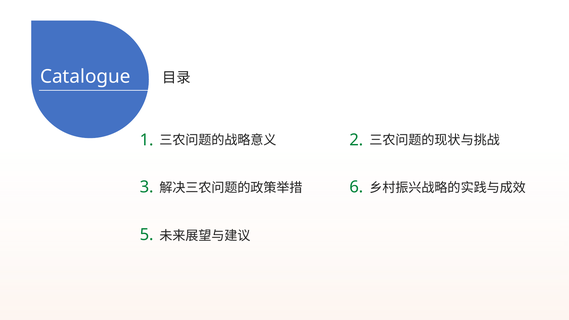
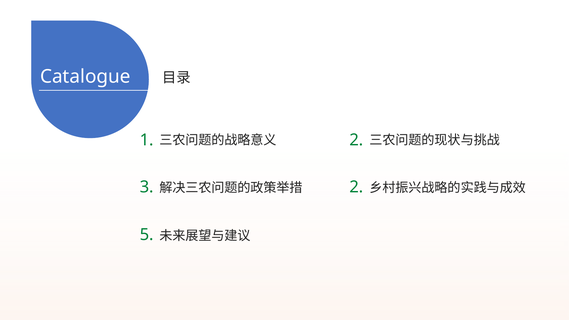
3 6: 6 -> 2
